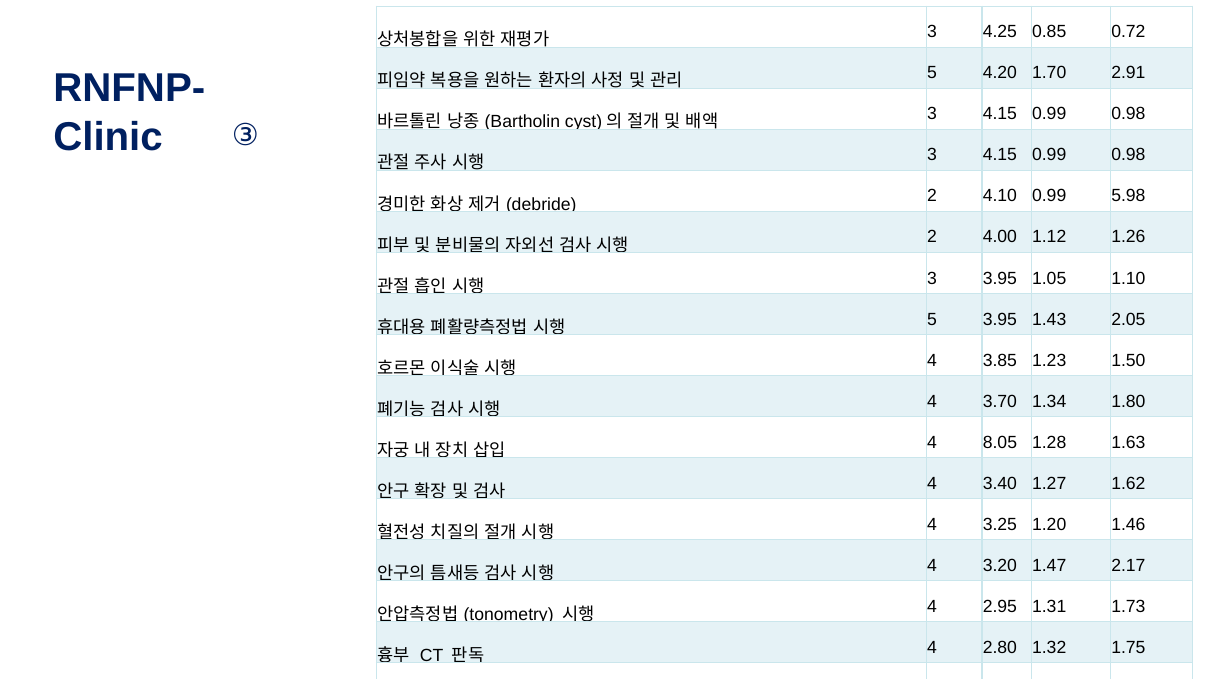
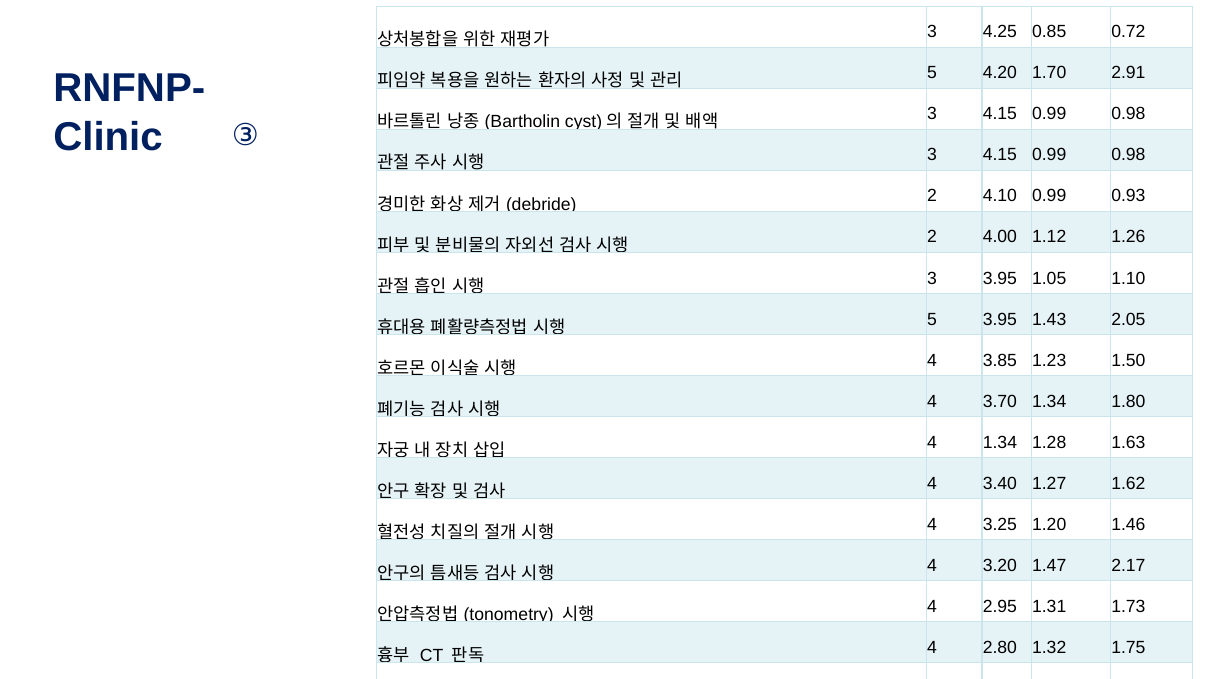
5.98: 5.98 -> 0.93
4 8.05: 8.05 -> 1.34
